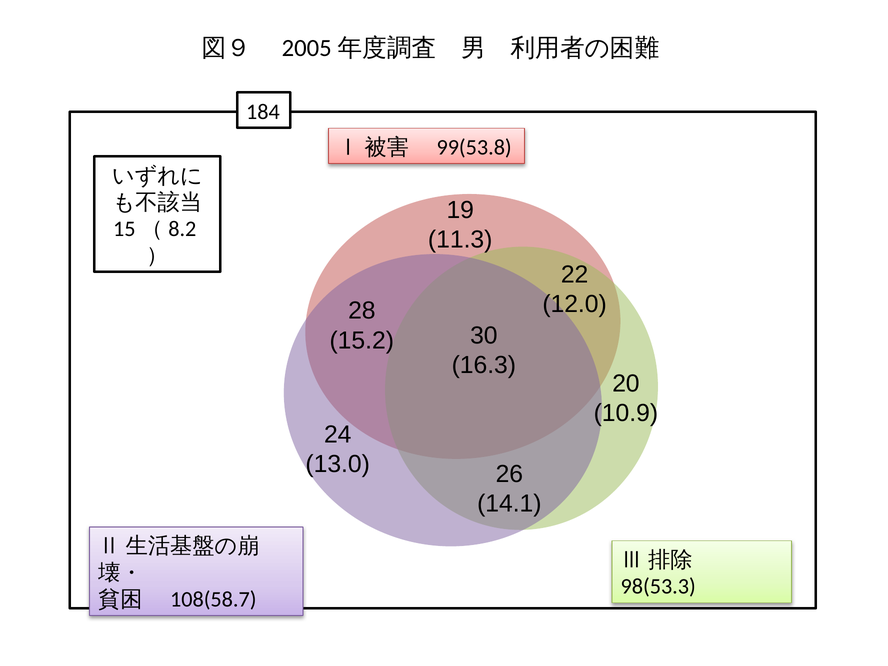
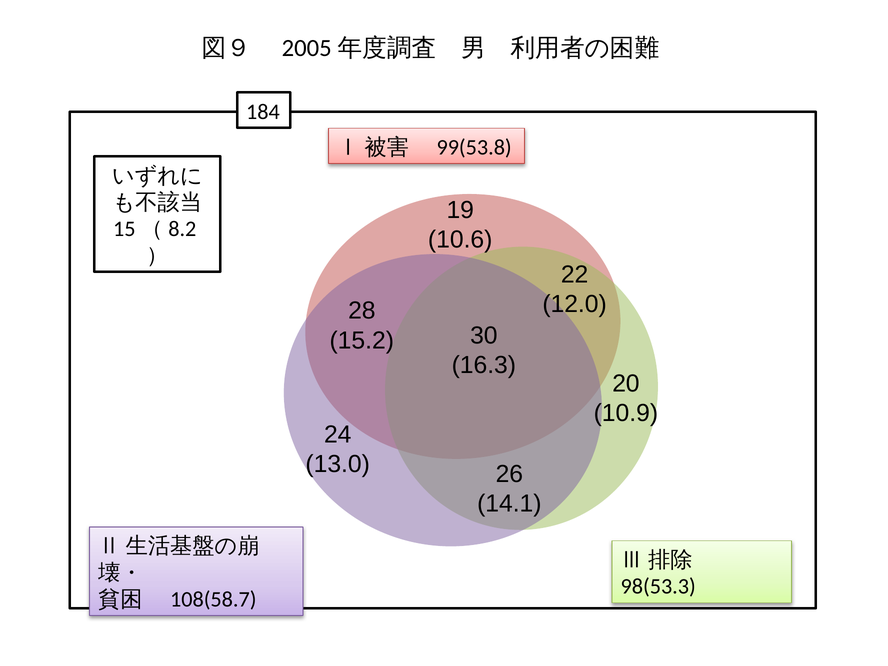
11.3: 11.3 -> 10.6
